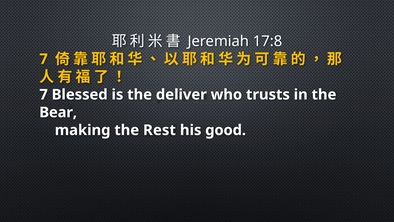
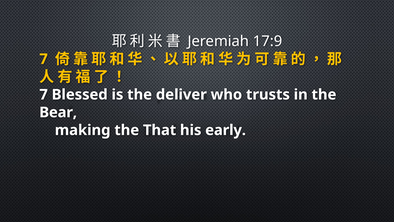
17:8: 17:8 -> 17:9
Rest: Rest -> That
good: good -> early
